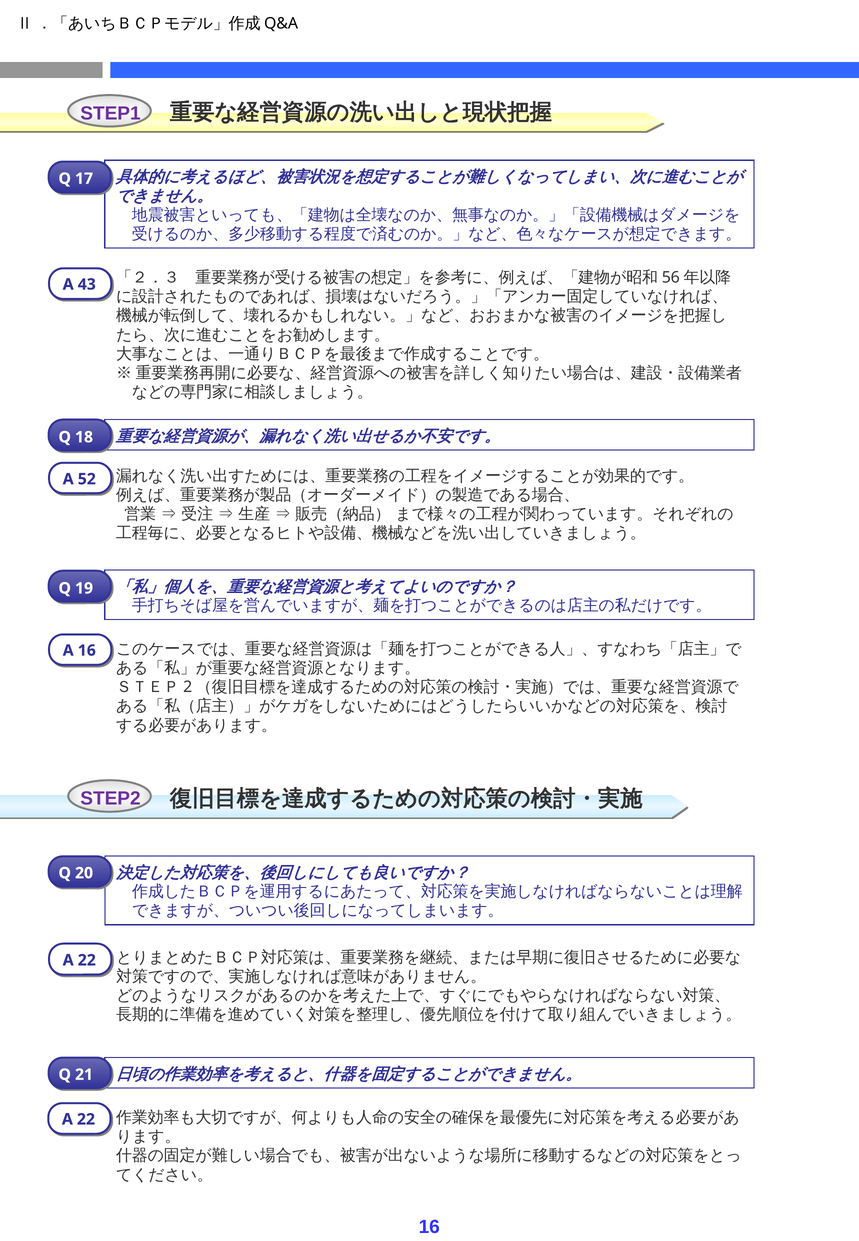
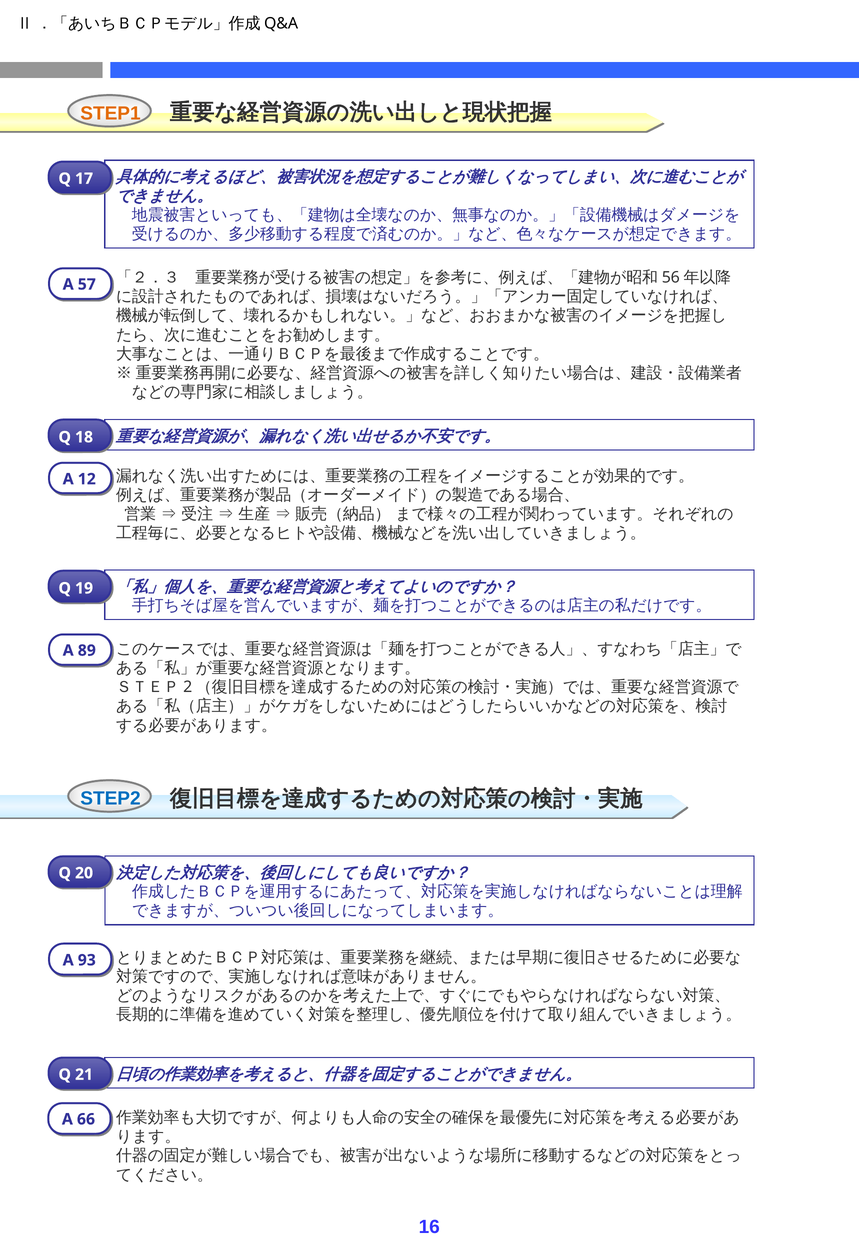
STEP1 colour: purple -> orange
43: 43 -> 57
52: 52 -> 12
A 16: 16 -> 89
STEP2 colour: purple -> blue
22 at (87, 960): 22 -> 93
22 at (86, 1119): 22 -> 66
